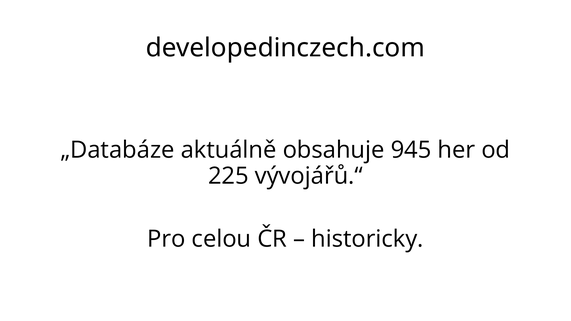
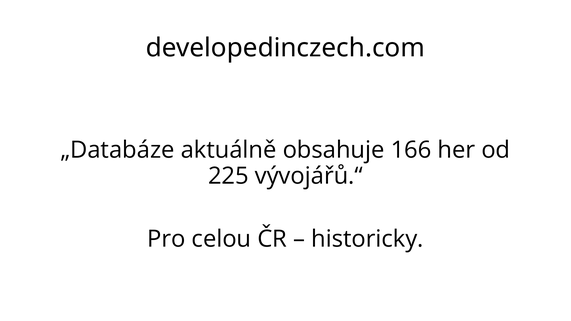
945: 945 -> 166
